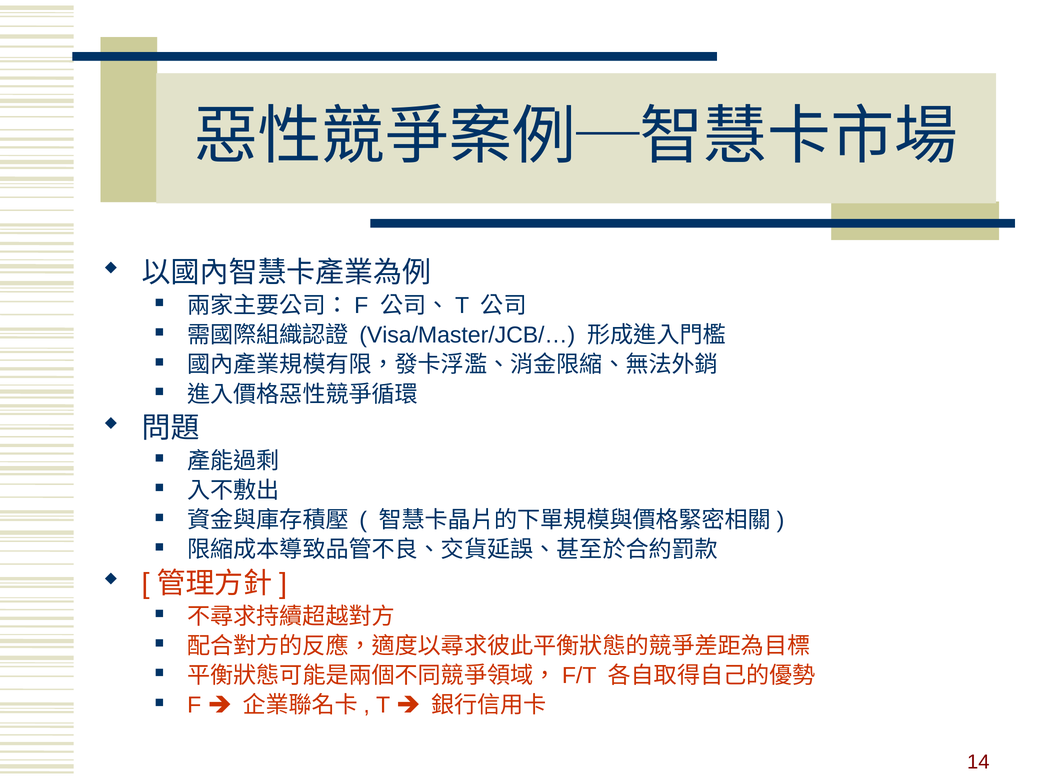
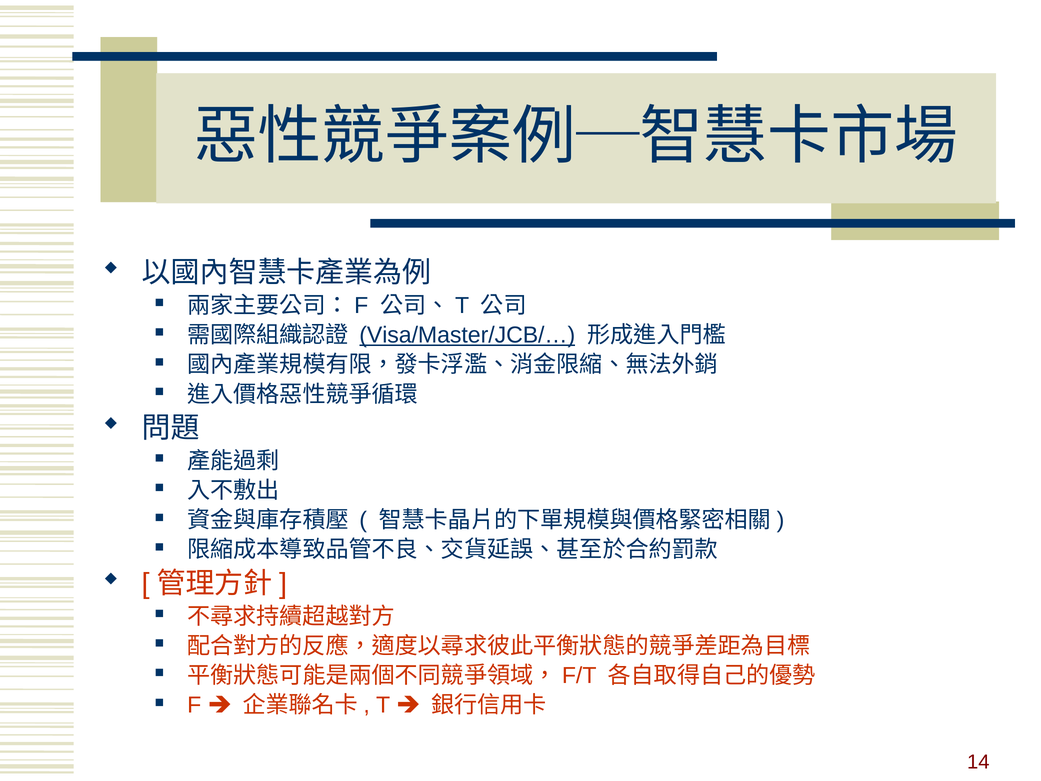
Visa/Master/JCB/… underline: none -> present
